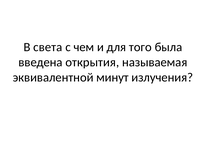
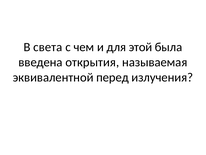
того: того -> этой
минут: минут -> перед
